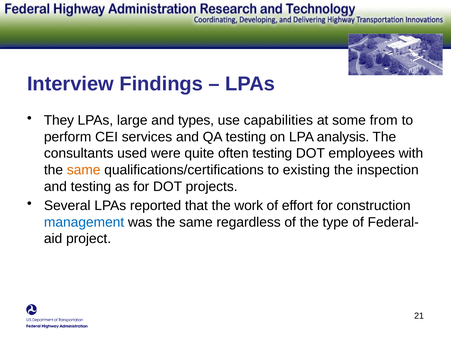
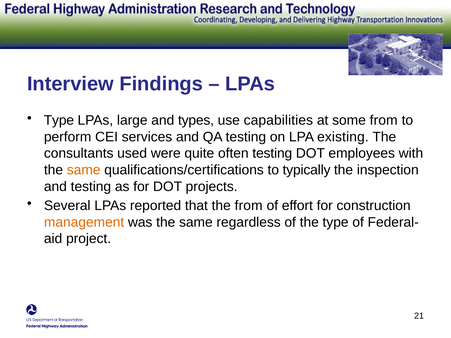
They at (59, 120): They -> Type
analysis: analysis -> existing
existing: existing -> typically
the work: work -> from
management colour: blue -> orange
